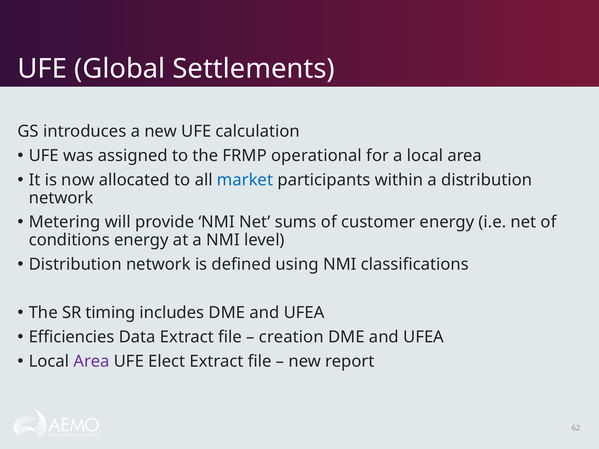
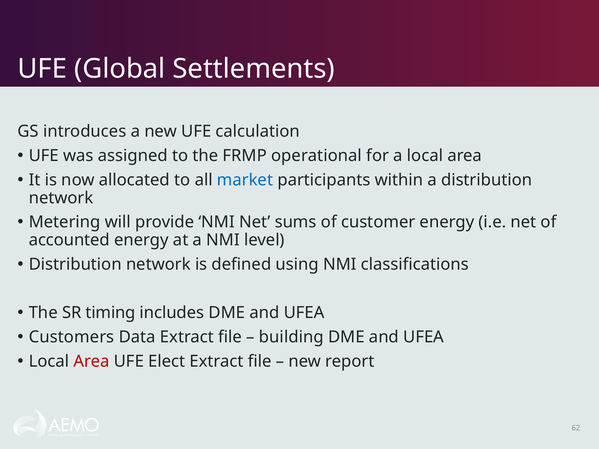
conditions: conditions -> accounted
Efficiencies: Efficiencies -> Customers
creation: creation -> building
Area at (92, 361) colour: purple -> red
